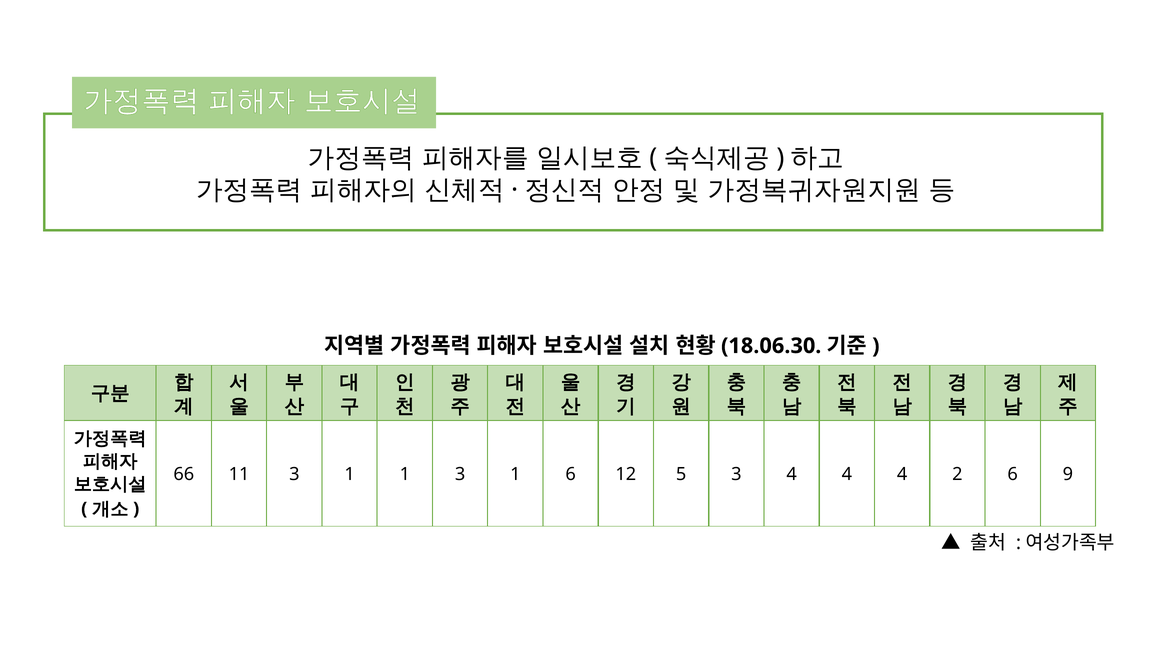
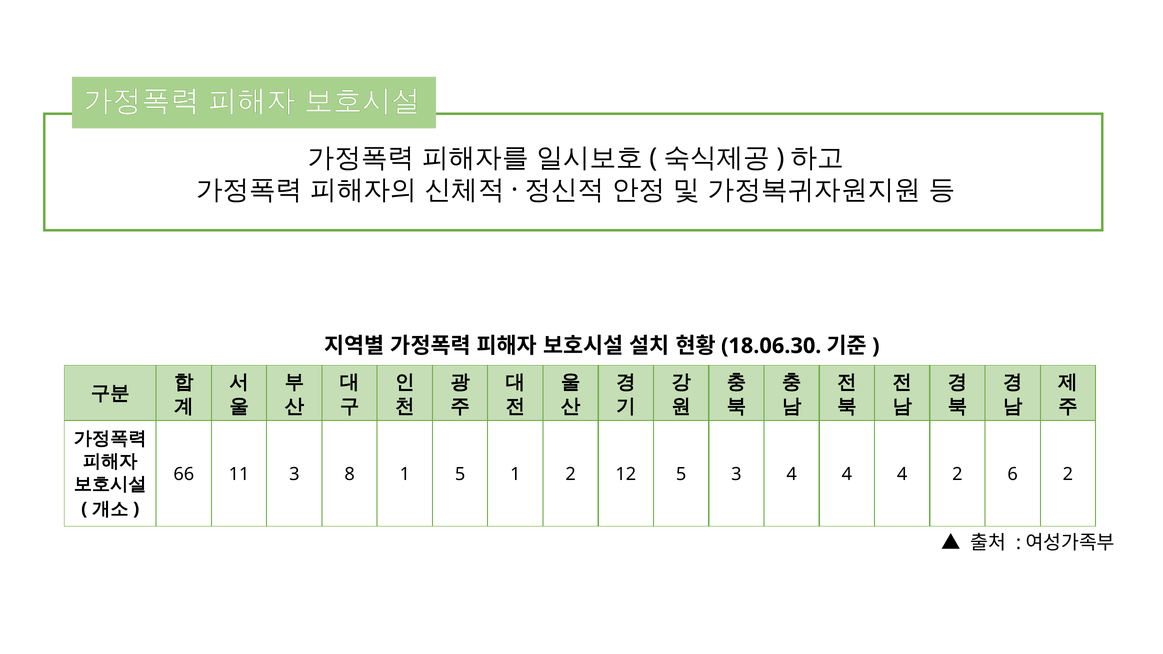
11 3 1: 1 -> 8
1 3: 3 -> 5
1 6: 6 -> 2
6 9: 9 -> 2
